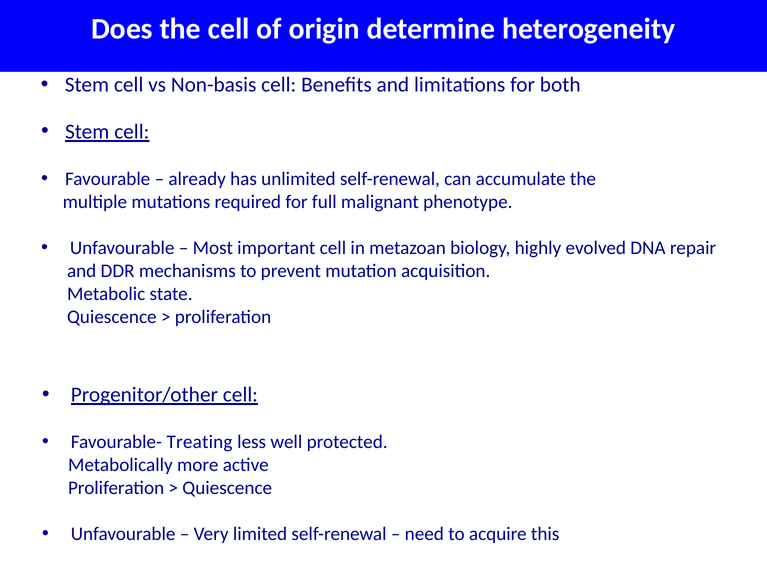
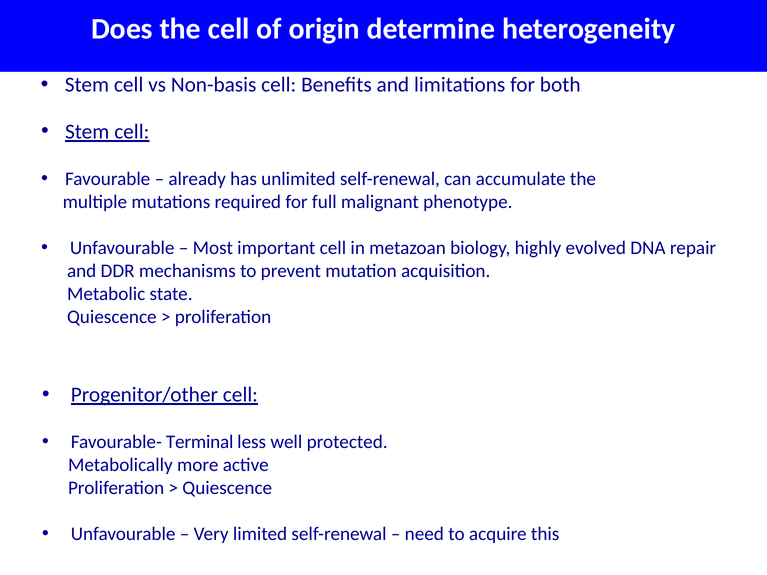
Treating: Treating -> Terminal
